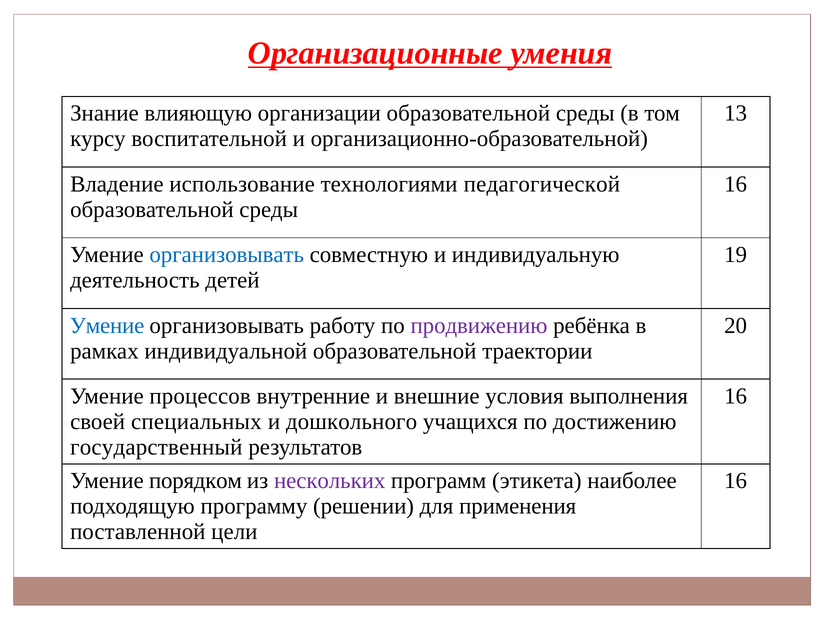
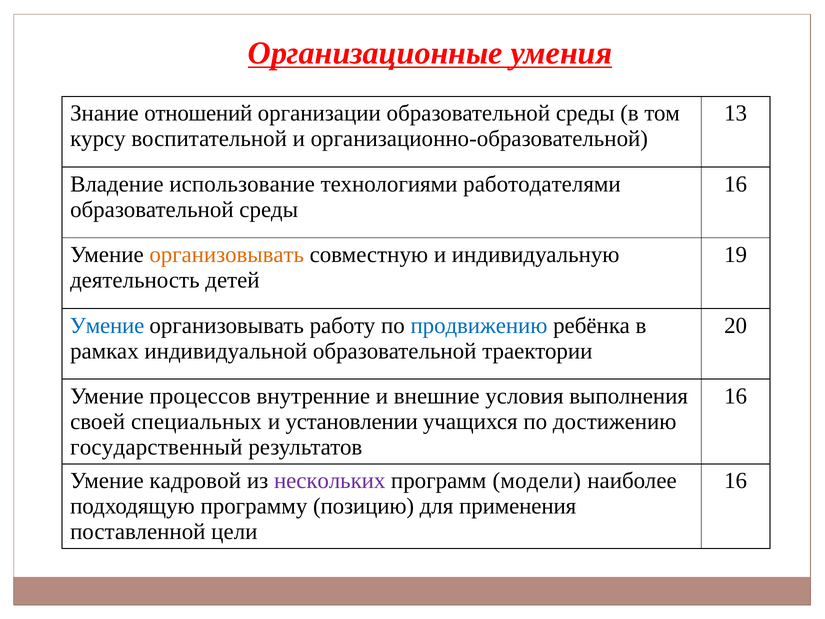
влияющую: влияющую -> отношений
педагогической: педагогической -> работодателями
организовывать at (227, 255) colour: blue -> orange
продвижению colour: purple -> blue
дошкольного: дошкольного -> установлении
порядком: порядком -> кадровой
этикета: этикета -> модели
решении: решении -> позицию
